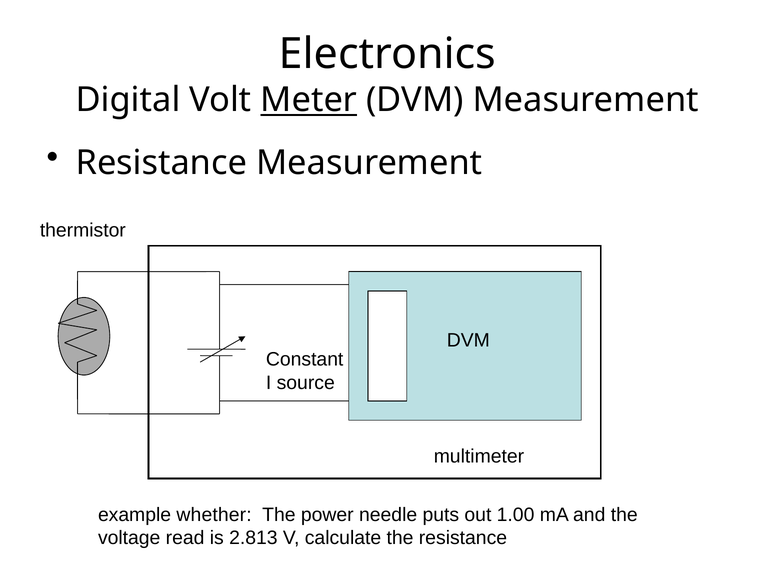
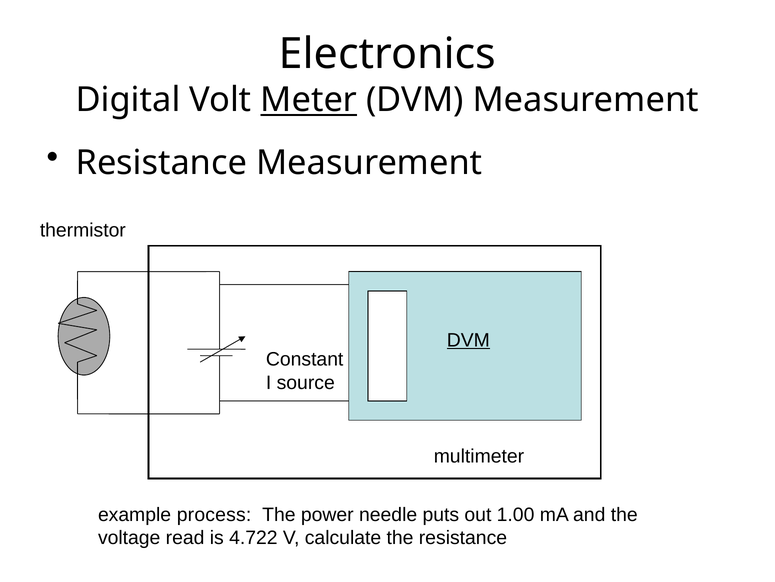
DVM at (468, 340) underline: none -> present
whether: whether -> process
2.813: 2.813 -> 4.722
